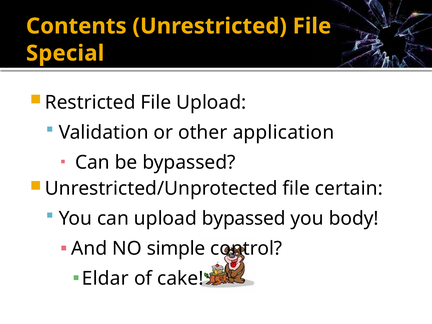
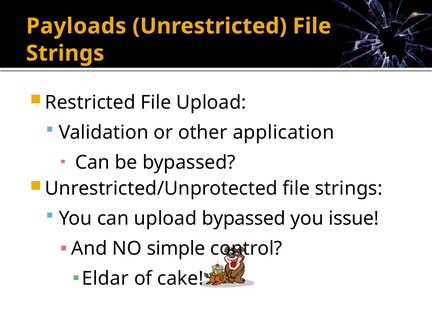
Contents: Contents -> Payloads
Special at (65, 53): Special -> Strings
Unrestricted/Unprotected file certain: certain -> strings
body: body -> issue
